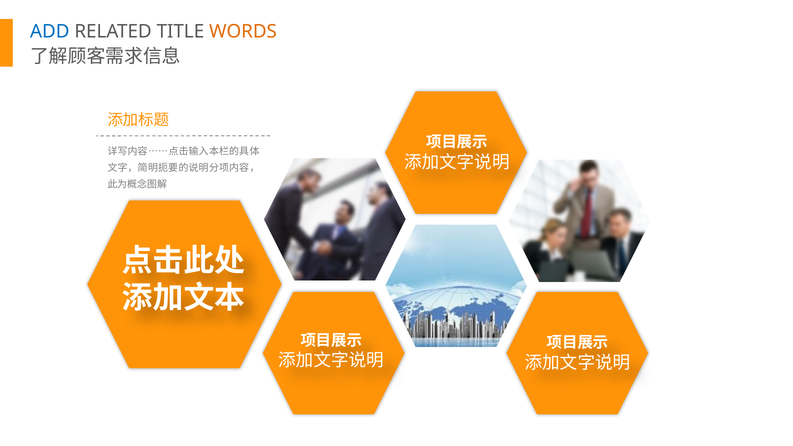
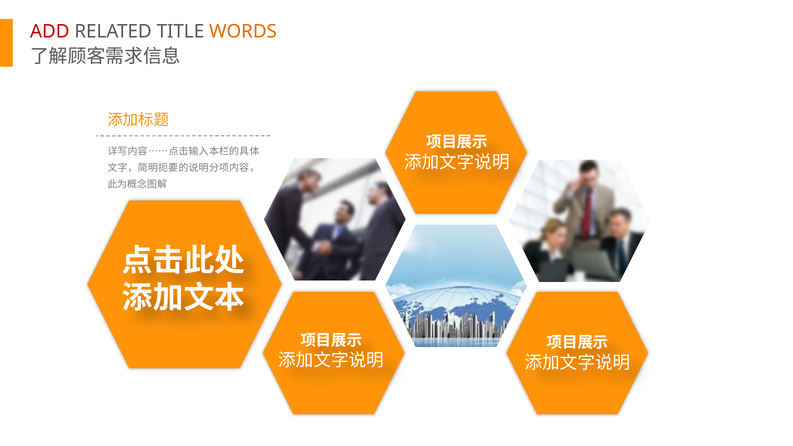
ADD colour: blue -> red
